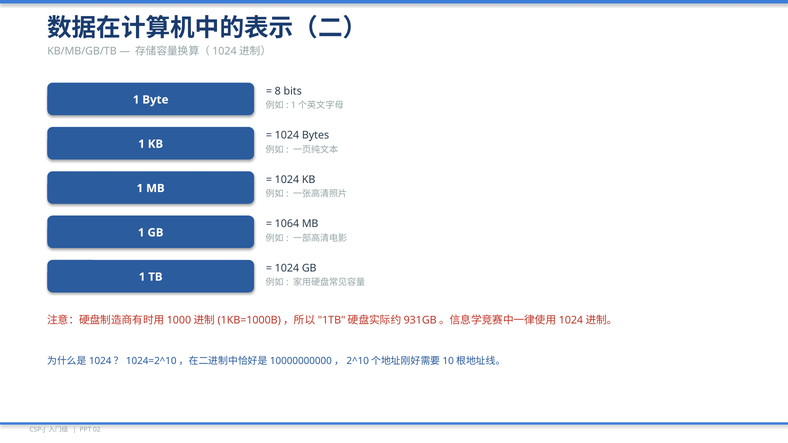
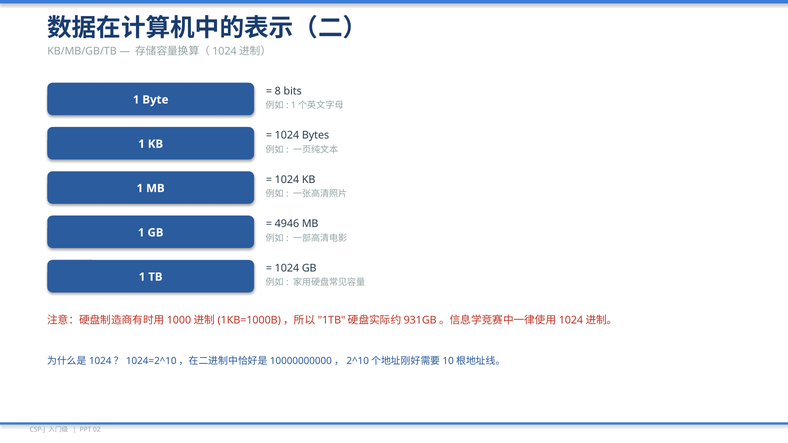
1064: 1064 -> 4946
